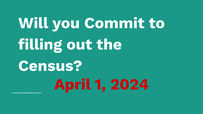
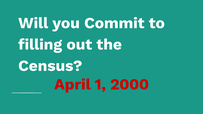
2024: 2024 -> 2000
